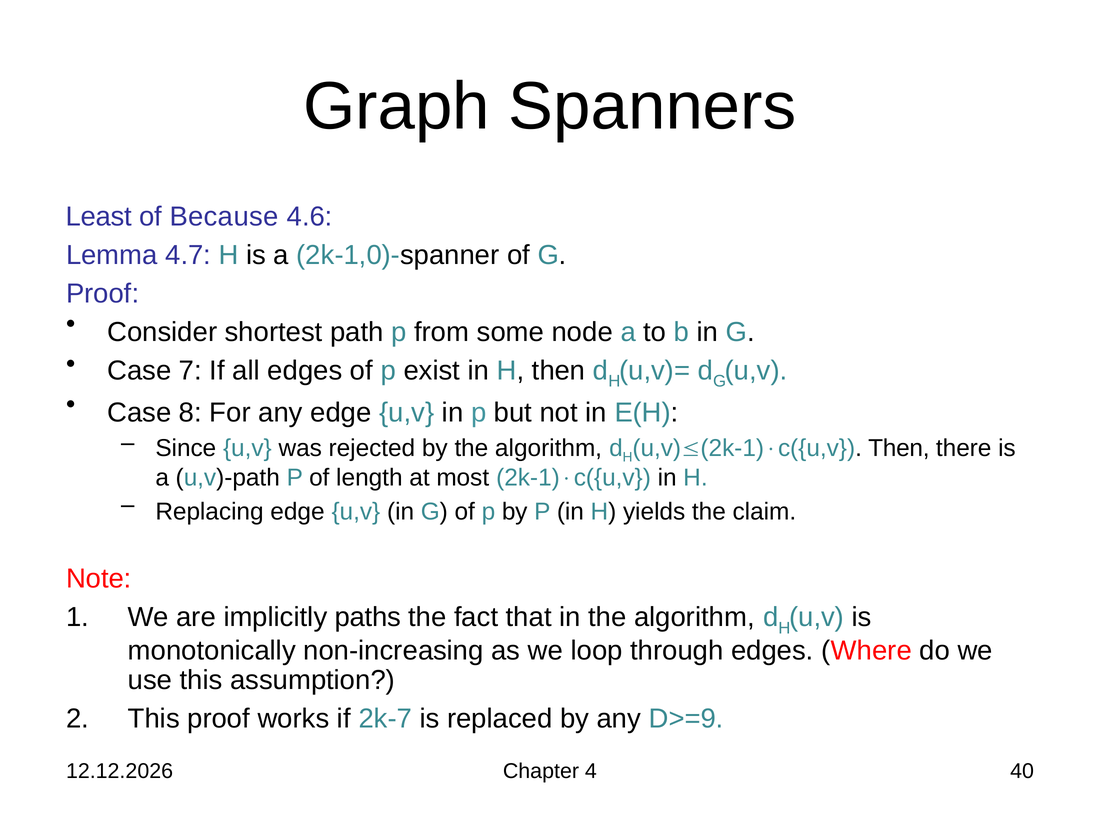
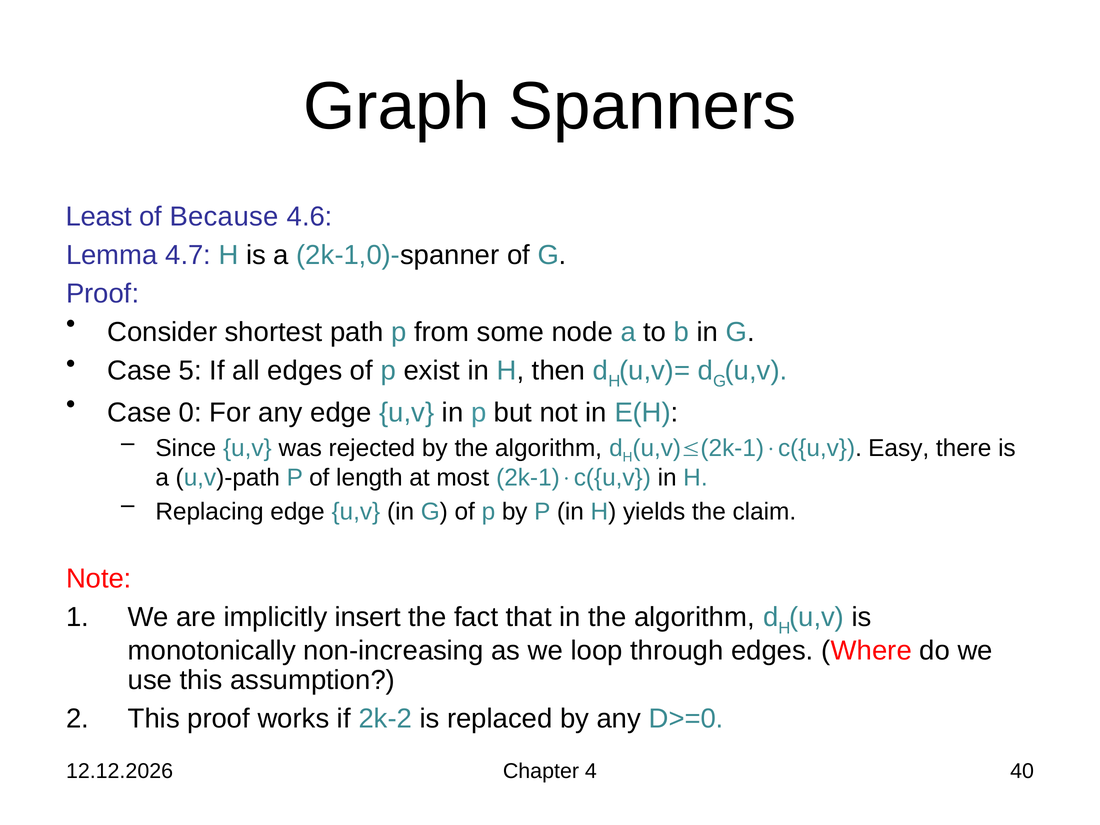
7: 7 -> 5
8: 8 -> 0
Then at (899, 448): Then -> Easy
paths: paths -> insert
2k-7: 2k-7 -> 2k-2
D>=9: D>=9 -> D>=0
